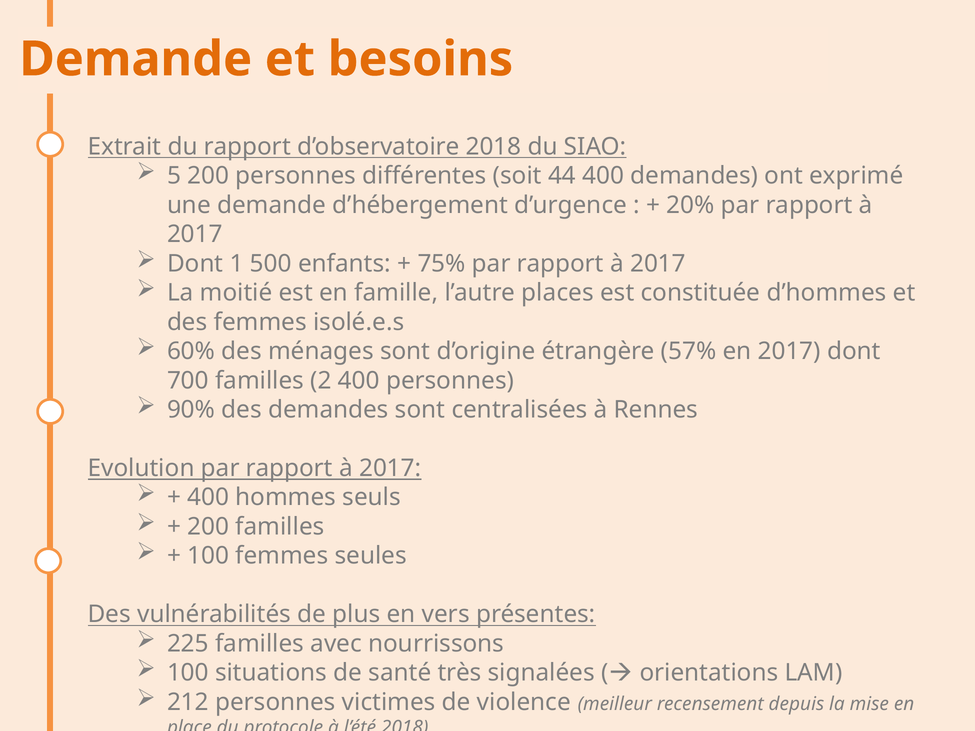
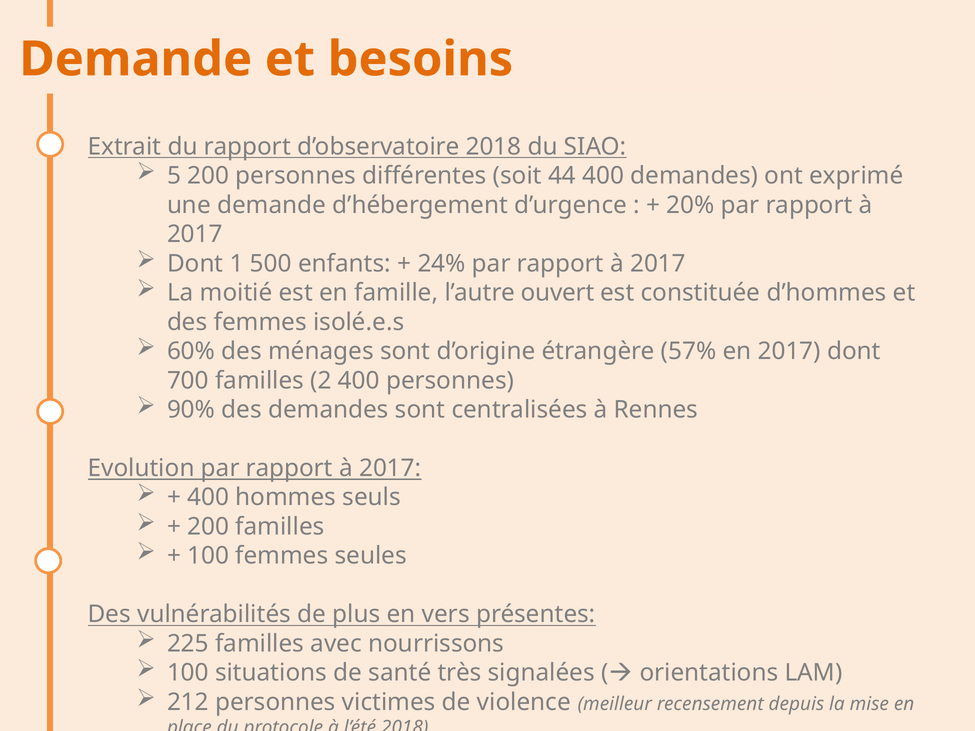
75%: 75% -> 24%
places: places -> ouvert
